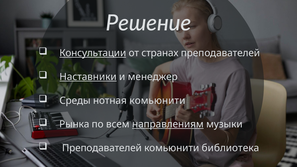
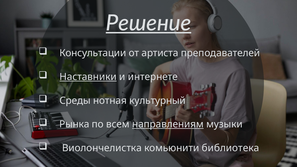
Решение underline: none -> present
Консультации underline: present -> none
странах: странах -> артиста
менеджер: менеджер -> интернете
нотная комьюнити: комьюнити -> культурный
Преподавателей at (102, 148): Преподавателей -> Виолончелистка
